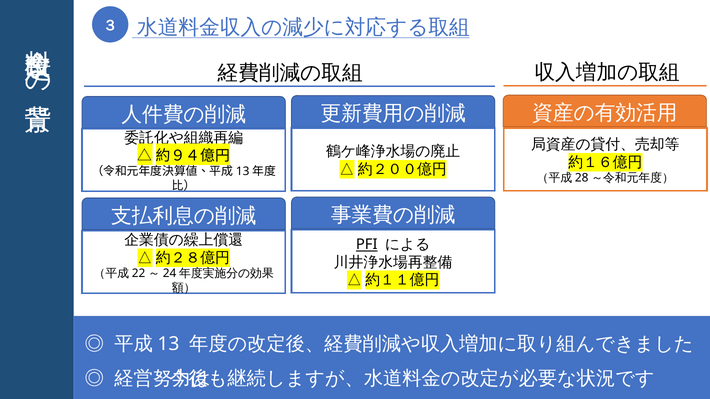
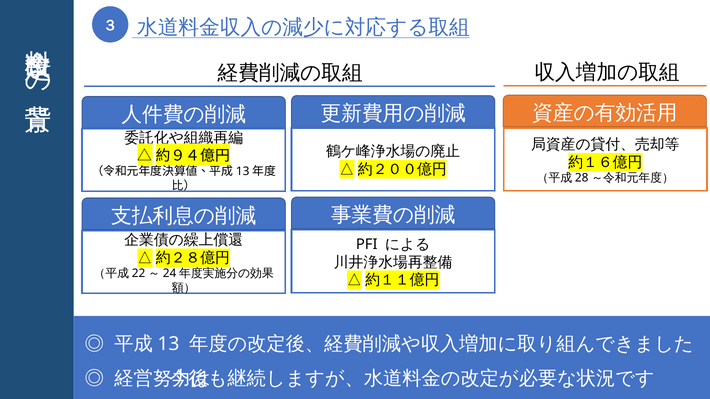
PFI underline: present -> none
